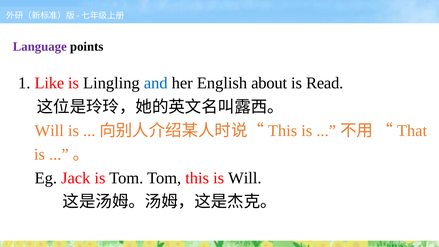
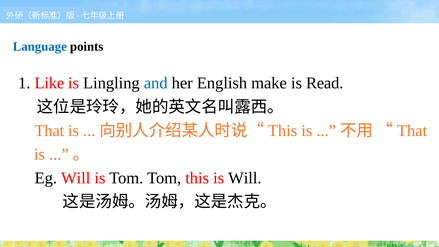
Language colour: purple -> blue
about: about -> make
Will at (49, 131): Will -> That
Eg Jack: Jack -> Will
